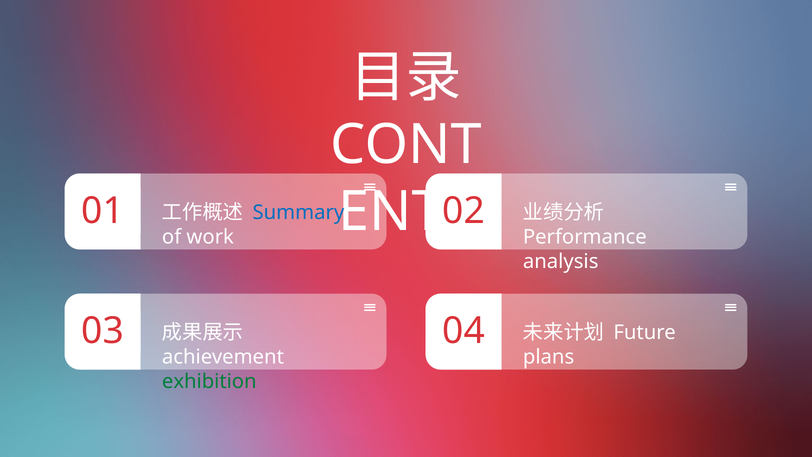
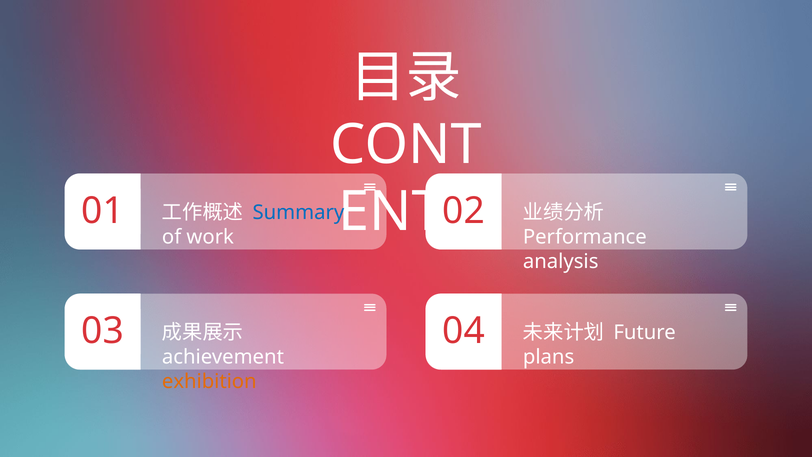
exhibition colour: green -> orange
